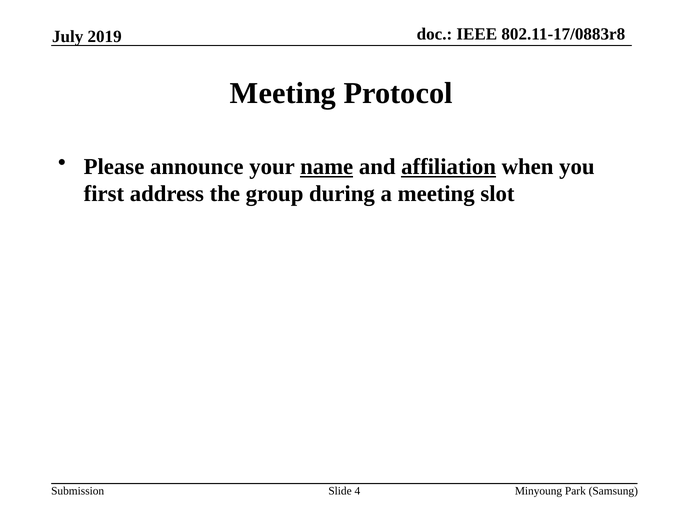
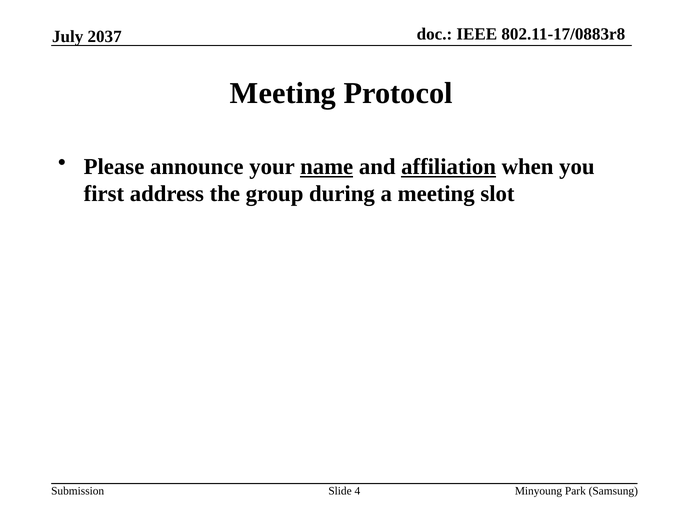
2019: 2019 -> 2037
